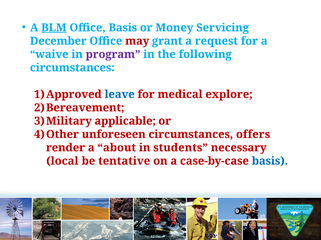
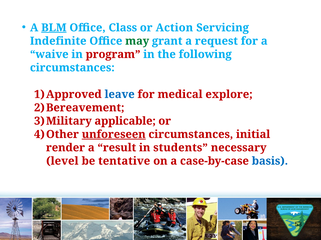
Office Basis: Basis -> Class
Money: Money -> Action
December: December -> Indefinite
may colour: red -> green
program colour: purple -> red
unforeseen underline: none -> present
offers: offers -> initial
about: about -> result
local: local -> level
